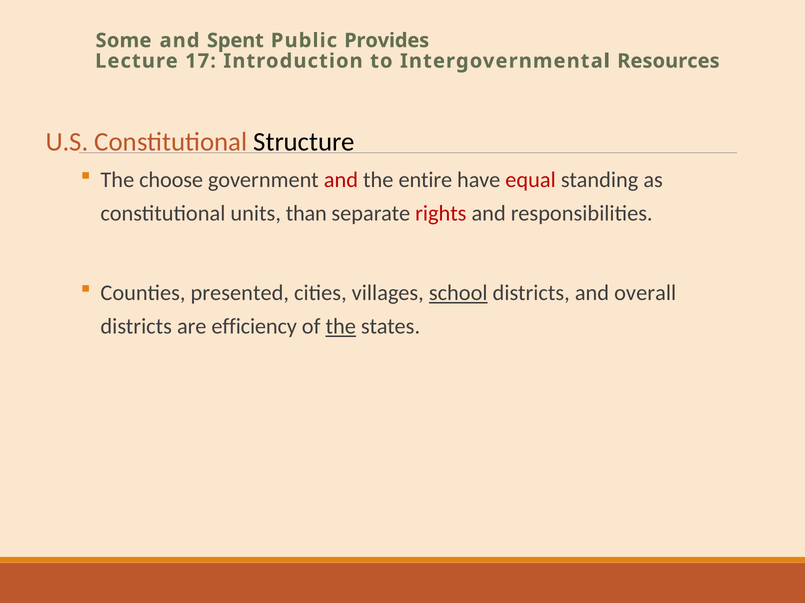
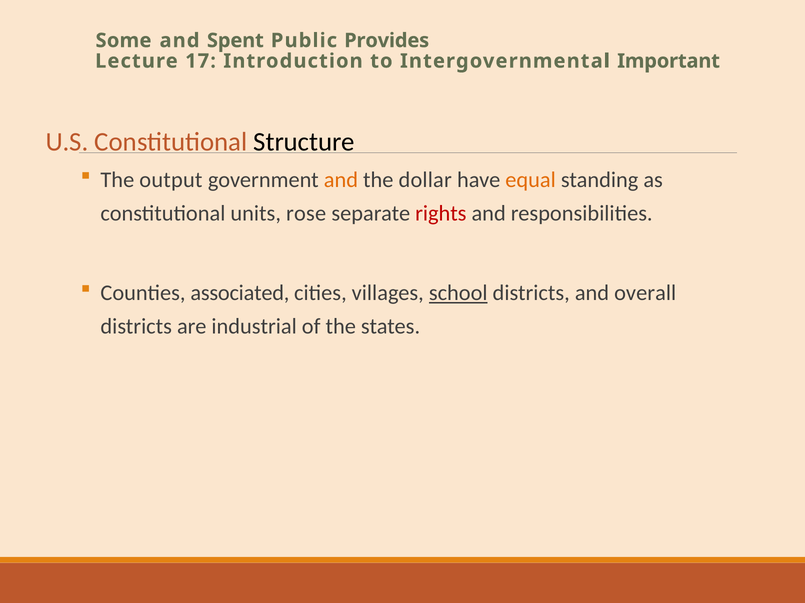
Resources: Resources -> Important
choose: choose -> output
and at (341, 180) colour: red -> orange
entire: entire -> dollar
equal colour: red -> orange
than: than -> rose
presented: presented -> associated
efficiency: efficiency -> industrial
the at (341, 327) underline: present -> none
